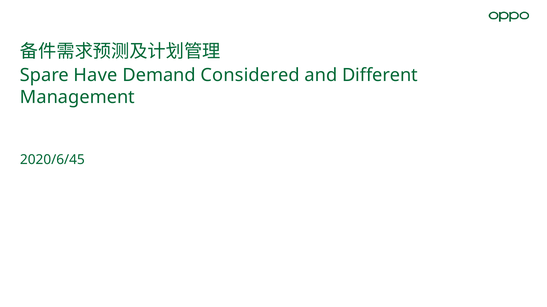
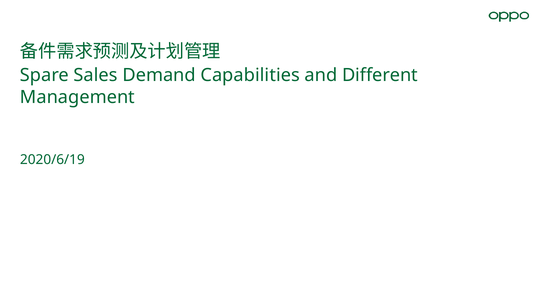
Have: Have -> Sales
Considered: Considered -> Capabilities
2020/6/45: 2020/6/45 -> 2020/6/19
